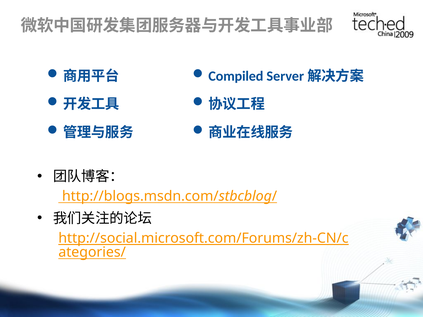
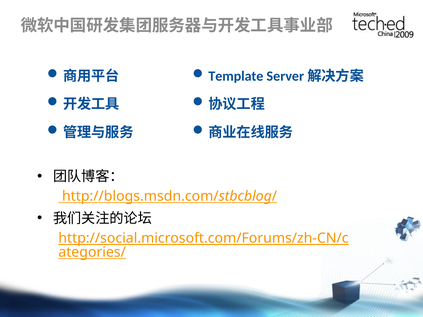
Compiled: Compiled -> Template
